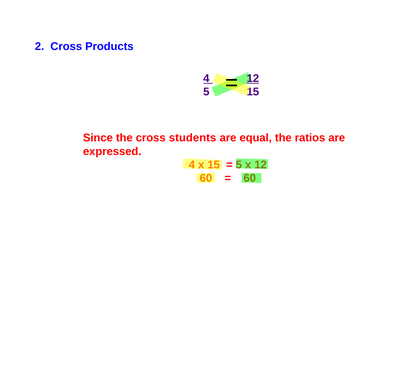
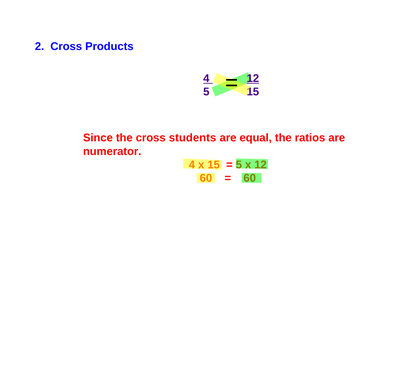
expressed: expressed -> numerator
